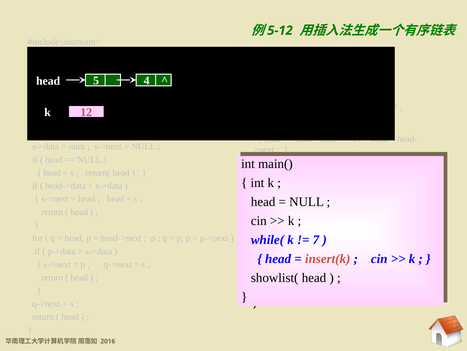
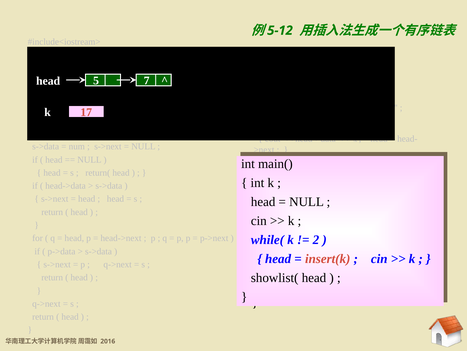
4: 4 -> 7
12: 12 -> 17
7: 7 -> 2
